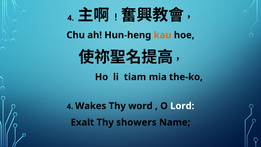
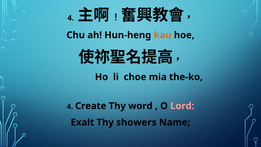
tiam: tiam -> choe
Wakes: Wakes -> Create
Lord colour: white -> pink
